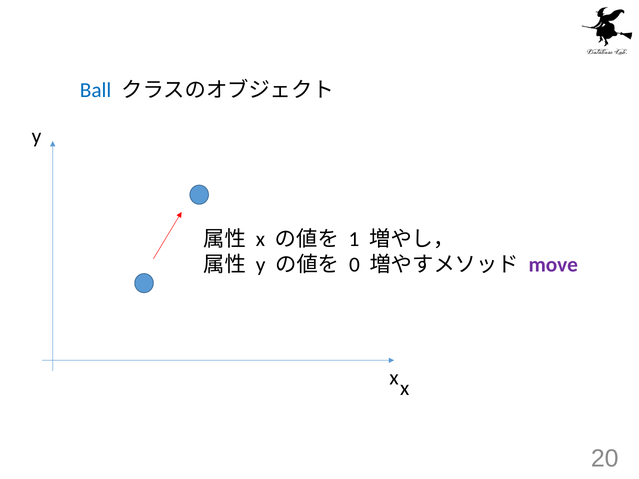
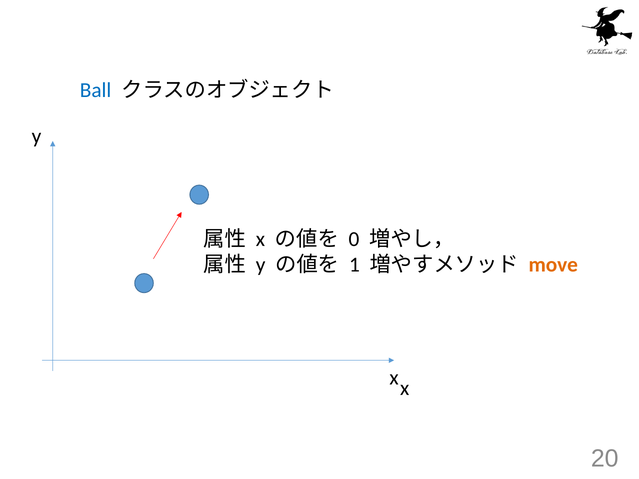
1: 1 -> 0
0: 0 -> 1
move colour: purple -> orange
